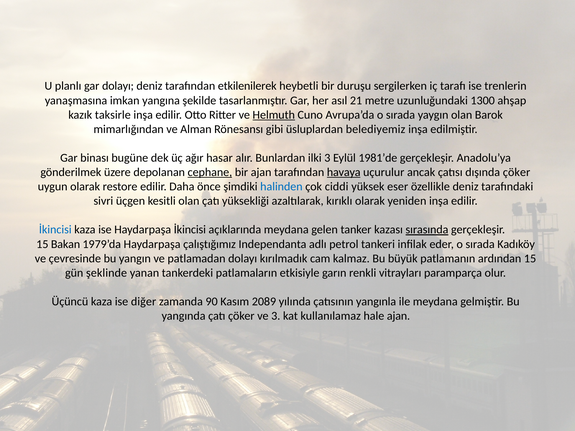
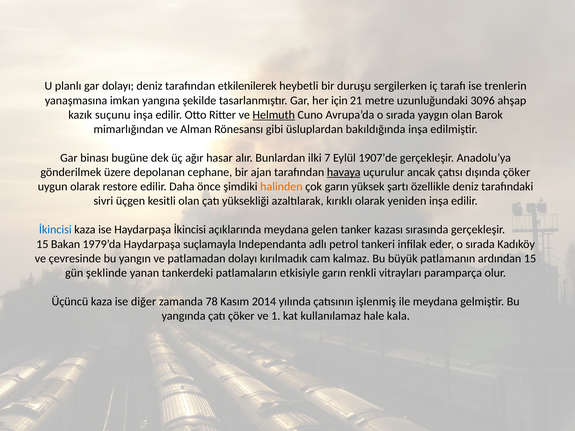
asıl: asıl -> için
1300: 1300 -> 3096
taksirle: taksirle -> suçunu
belediyemiz: belediyemiz -> bakıldığında
ilki 3: 3 -> 7
1981’de: 1981’de -> 1907’de
cephane underline: present -> none
halinden colour: blue -> orange
çok ciddi: ciddi -> garın
eser: eser -> şartı
sırasında underline: present -> none
çalıştığımız: çalıştığımız -> suçlamayla
90: 90 -> 78
2089: 2089 -> 2014
yangınla: yangınla -> işlenmiş
ve 3: 3 -> 1
hale ajan: ajan -> kala
